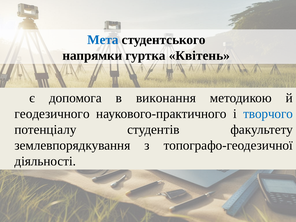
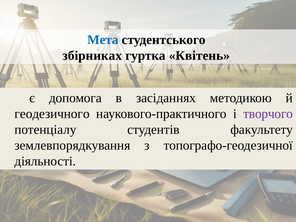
напрямки: напрямки -> збірниках
виконання: виконання -> засіданнях
творчого colour: blue -> purple
